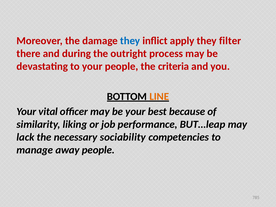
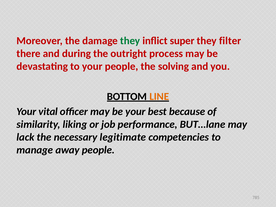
they at (130, 41) colour: blue -> green
apply: apply -> super
criteria: criteria -> solving
BUT…leap: BUT…leap -> BUT…lane
sociability: sociability -> legitimate
